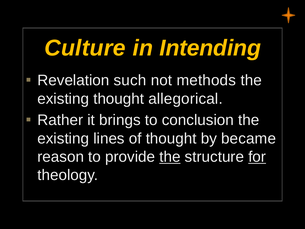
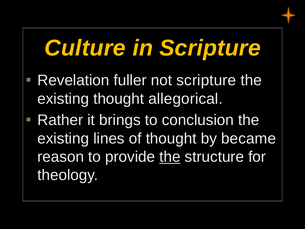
in Intending: Intending -> Scripture
such: such -> fuller
not methods: methods -> scripture
for underline: present -> none
